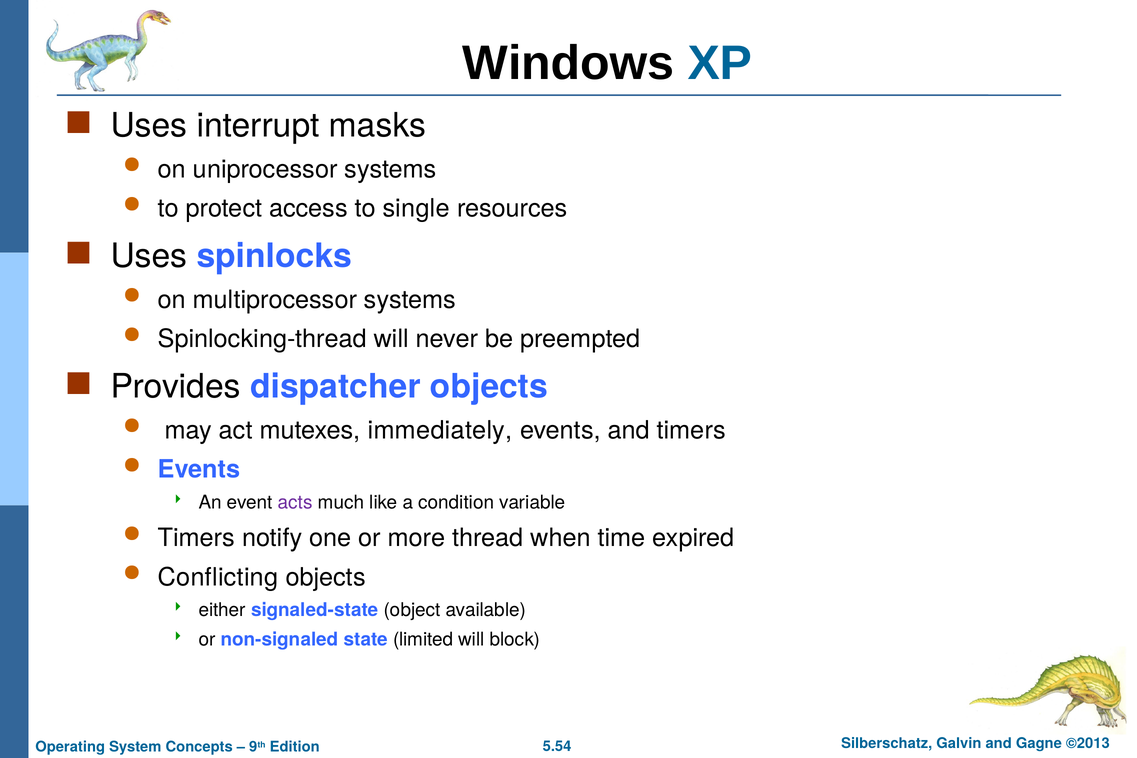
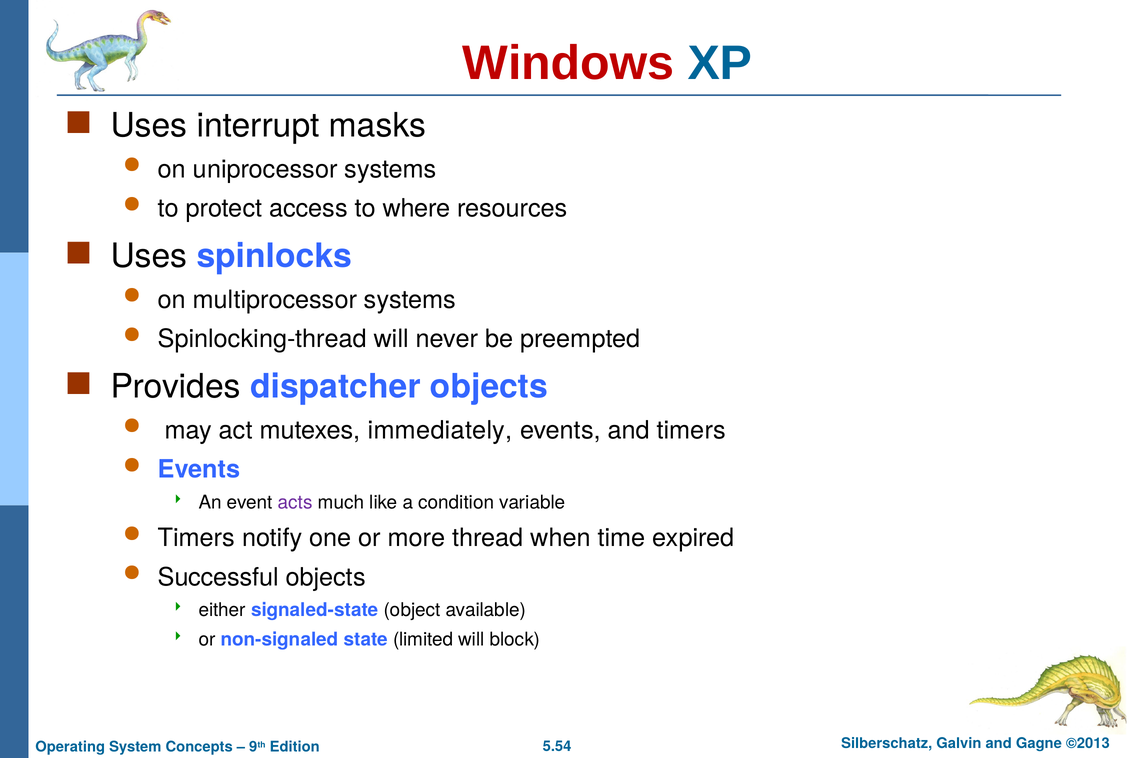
Windows colour: black -> red
single: single -> where
Conflicting: Conflicting -> Successful
